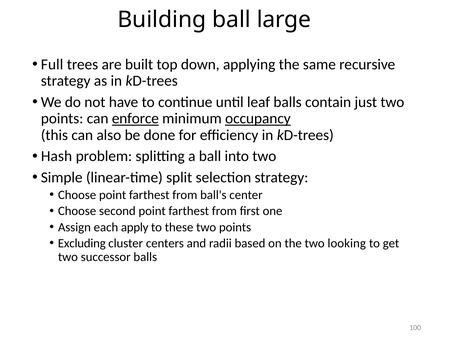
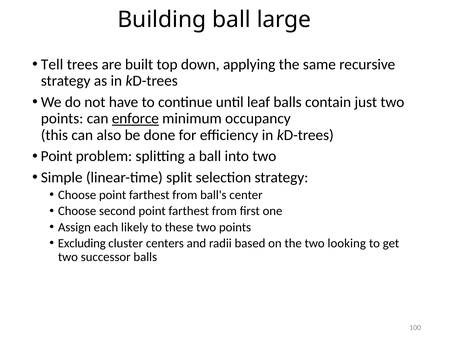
Full: Full -> Tell
occupancy underline: present -> none
Hash at (57, 156): Hash -> Point
apply: apply -> likely
